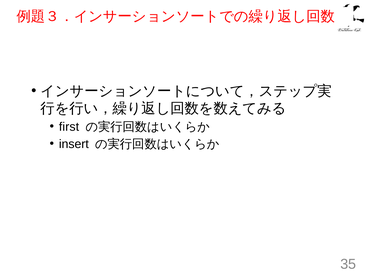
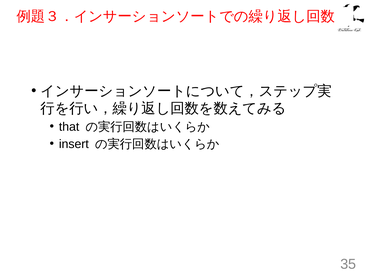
first: first -> that
